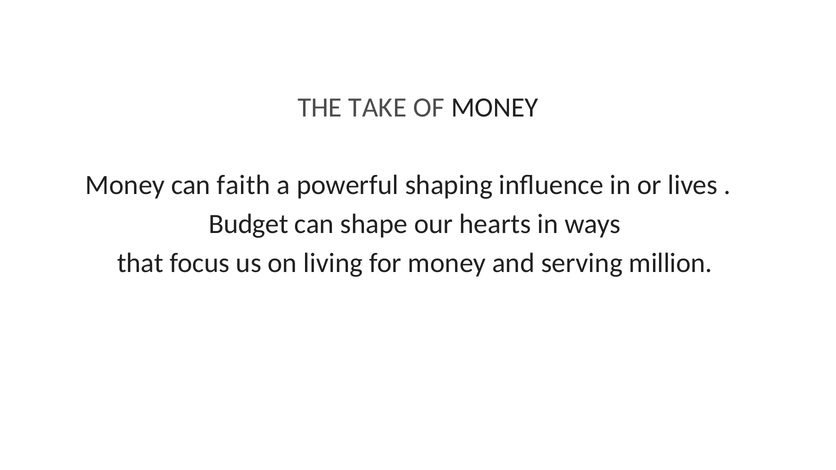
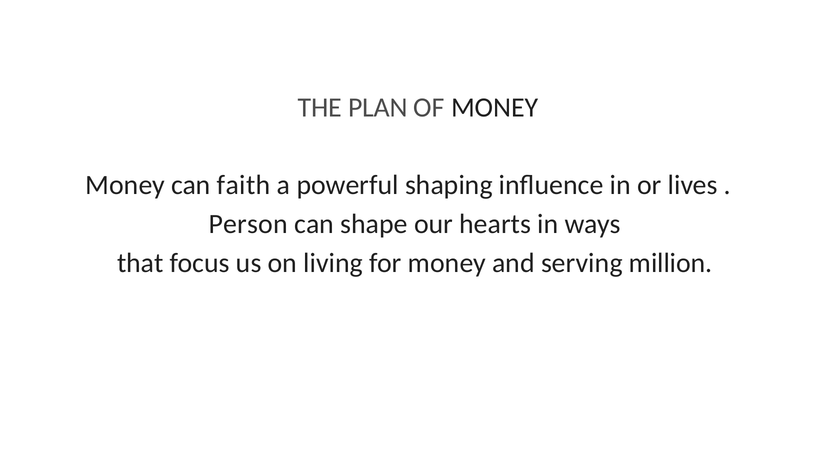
TAKE: TAKE -> PLAN
Budget: Budget -> Person
